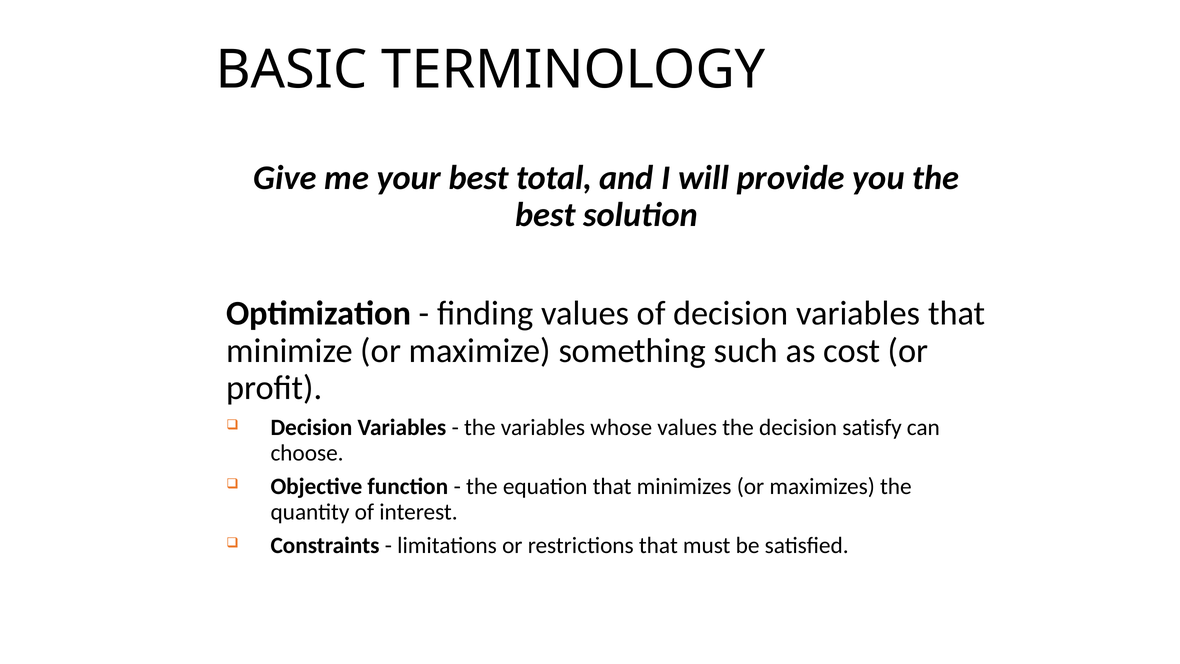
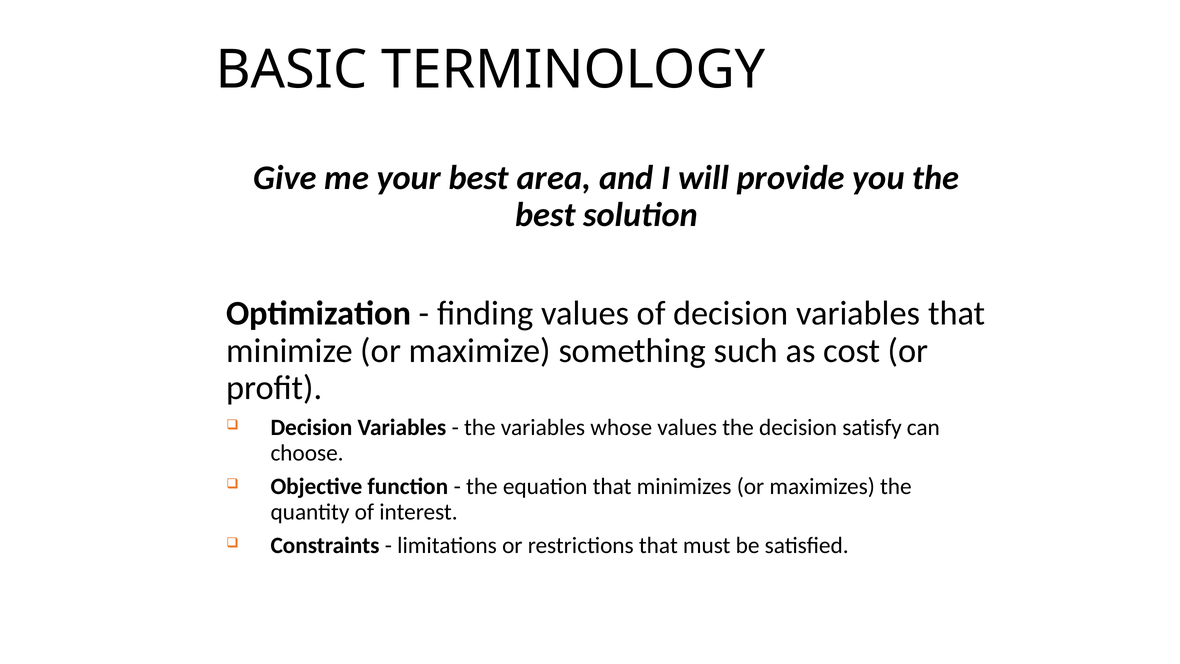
total: total -> area
